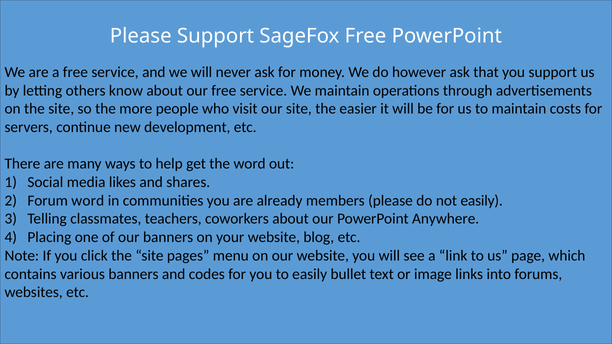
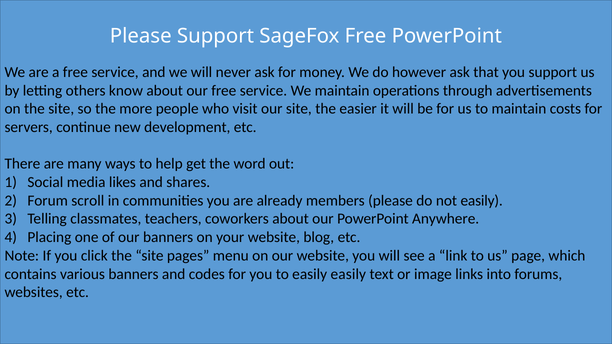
Forum word: word -> scroll
easily bullet: bullet -> easily
